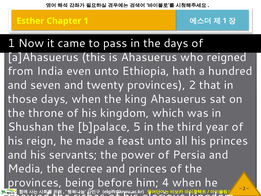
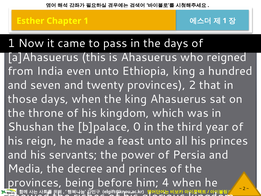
Ethiopia hath: hath -> king
5: 5 -> 0
